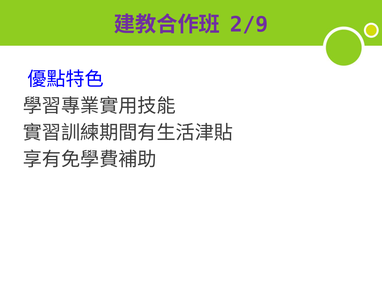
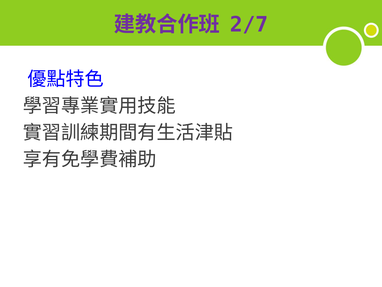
2/9: 2/9 -> 2/7
